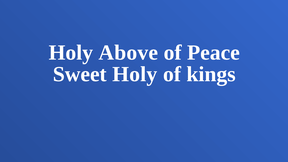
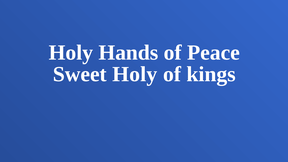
Above: Above -> Hands
